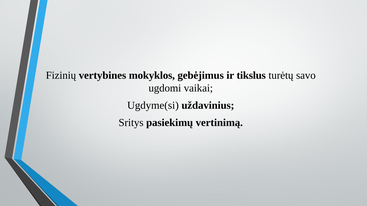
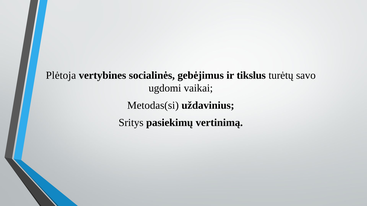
Fizinių: Fizinių -> Plėtoja
mokyklos: mokyklos -> socialinės
Ugdyme(si: Ugdyme(si -> Metodas(si
